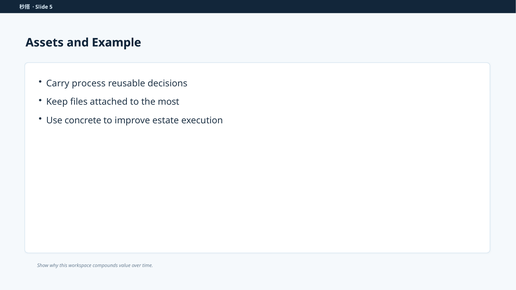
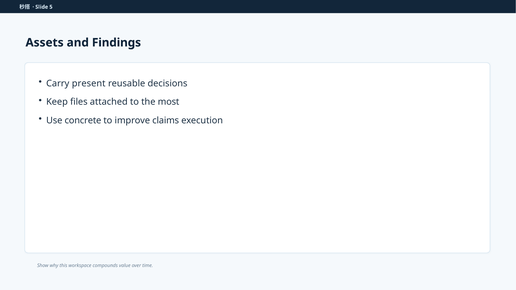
Example: Example -> Findings
process: process -> present
estate: estate -> claims
